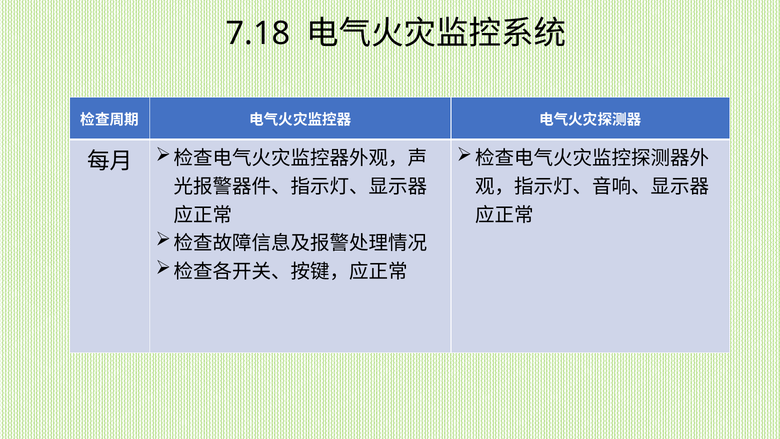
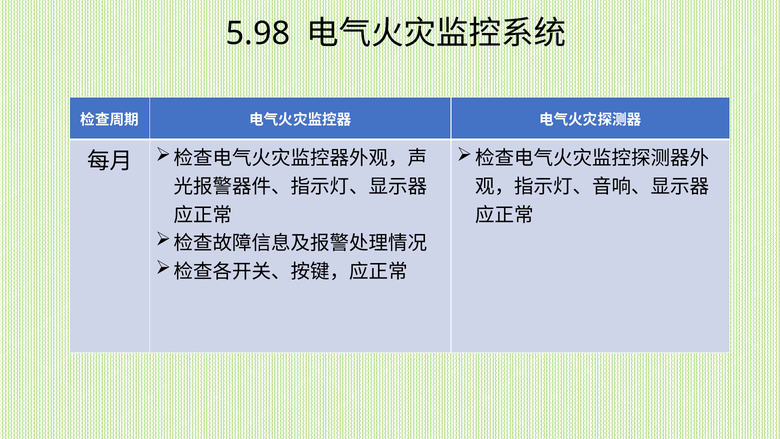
7.18: 7.18 -> 5.98
